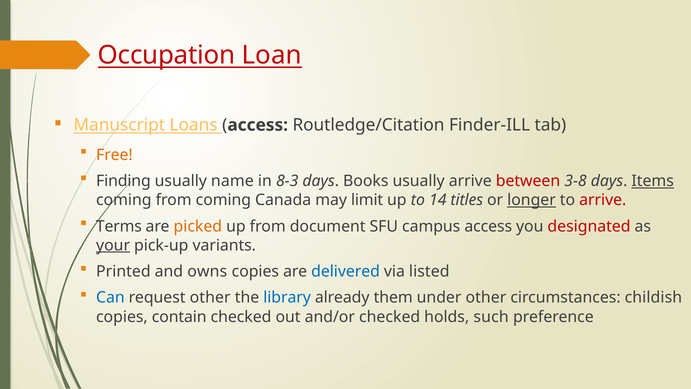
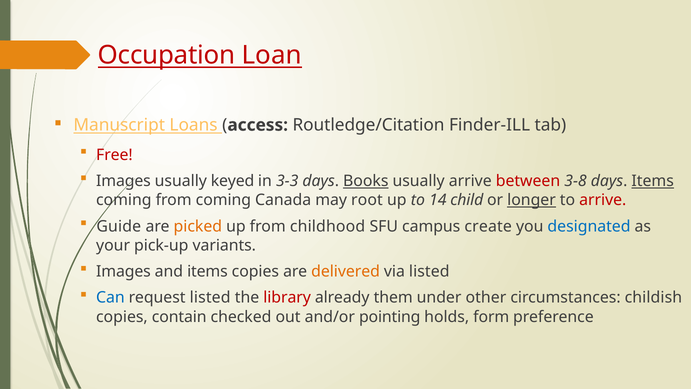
Free colour: orange -> red
Finding at (123, 181): Finding -> Images
name: name -> keyed
8-3: 8-3 -> 3-3
Books underline: none -> present
limit: limit -> root
titles: titles -> child
Terms: Terms -> Guide
document: document -> childhood
campus access: access -> create
designated colour: red -> blue
your underline: present -> none
Printed at (123, 271): Printed -> Images
and owns: owns -> items
delivered colour: blue -> orange
request other: other -> listed
library colour: blue -> red
and/or checked: checked -> pointing
such: such -> form
